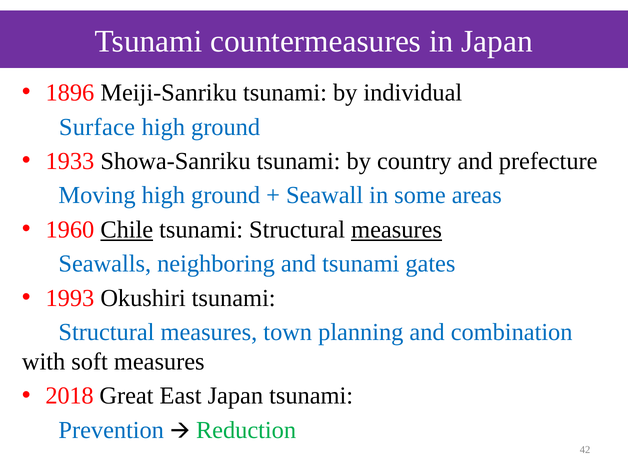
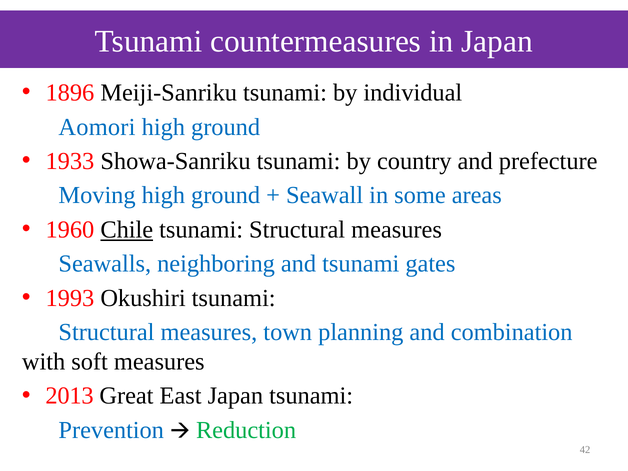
Surface: Surface -> Aomori
measures at (397, 230) underline: present -> none
2018: 2018 -> 2013
